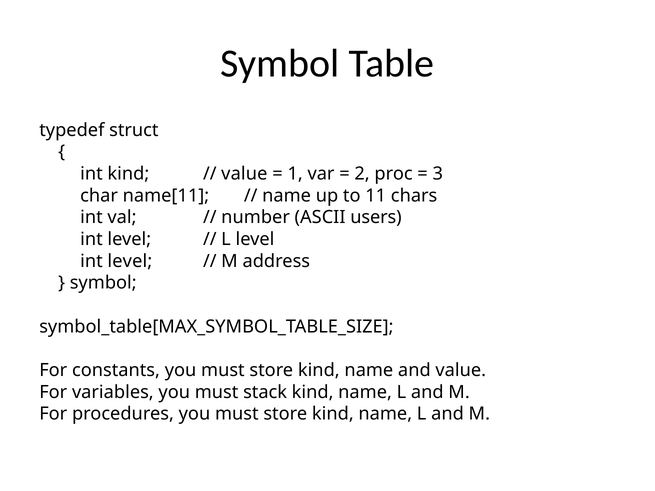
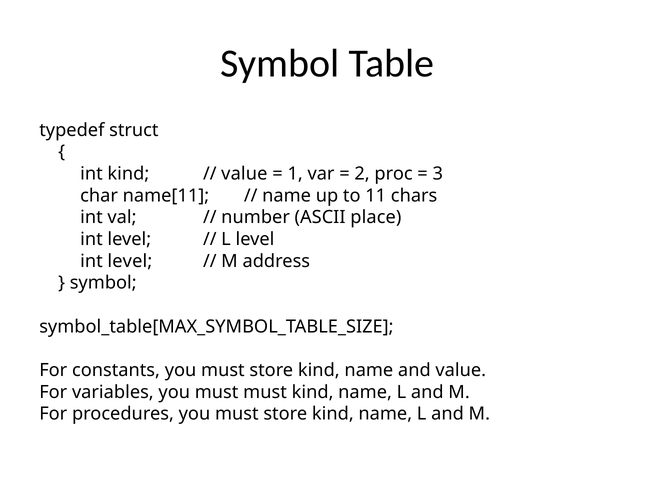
users: users -> place
must stack: stack -> must
